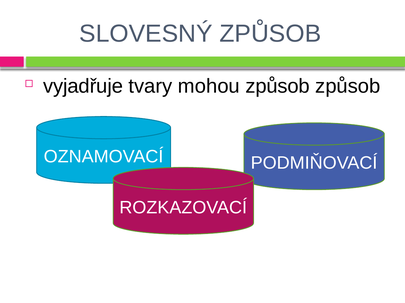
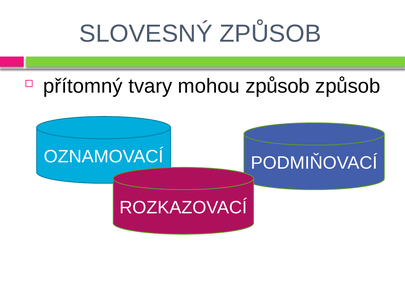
vyjadřuje: vyjadřuje -> přítomný
